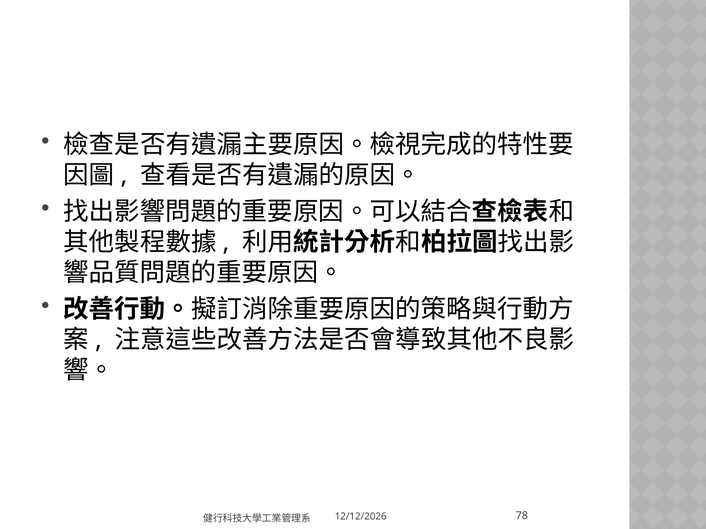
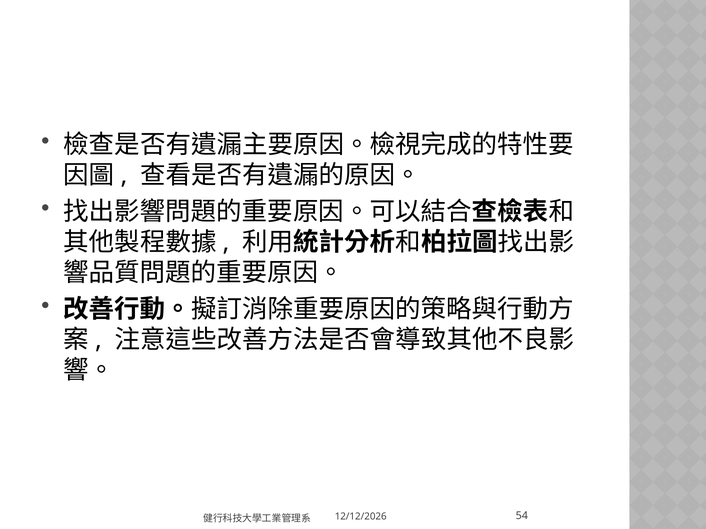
78: 78 -> 54
